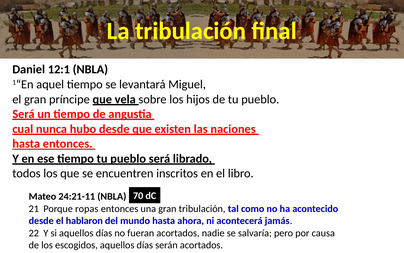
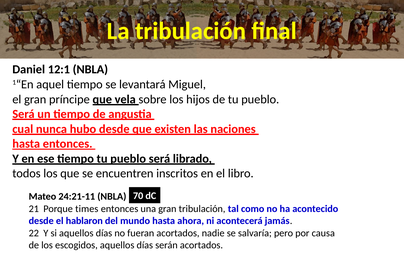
ropas: ropas -> times
